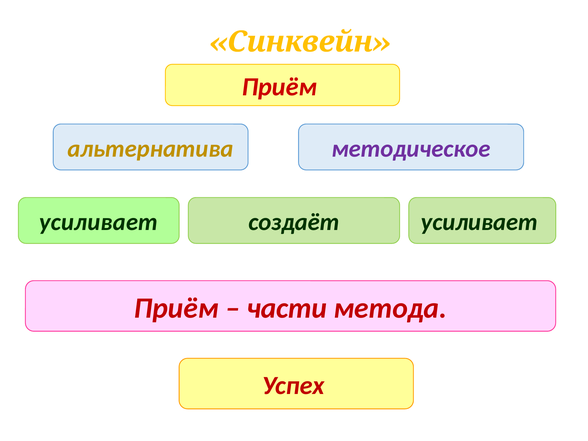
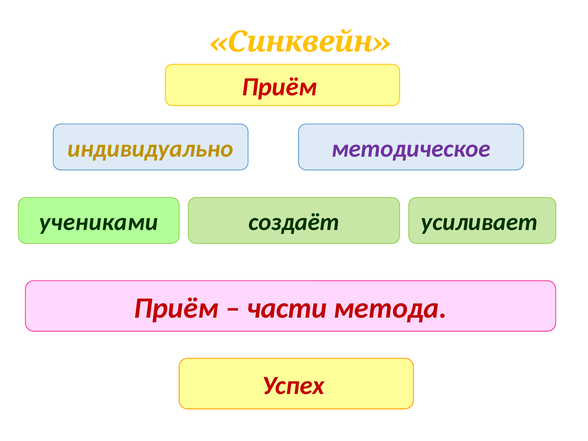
альтернатива: альтернатива -> индивидуально
усиливает at (99, 222): усиливает -> учениками
